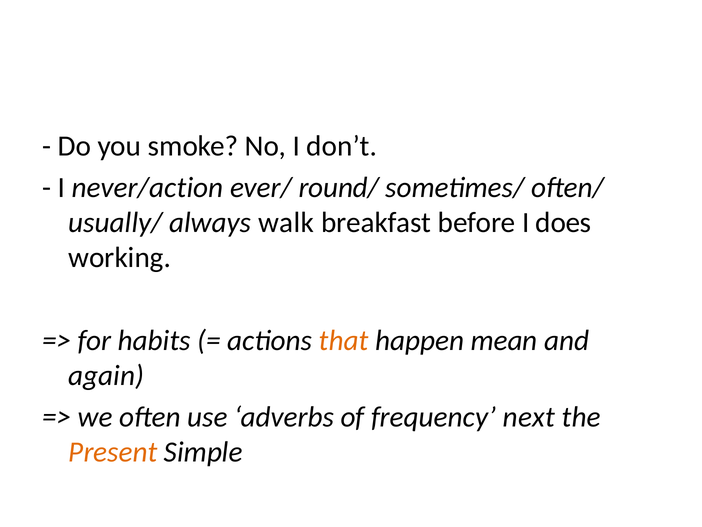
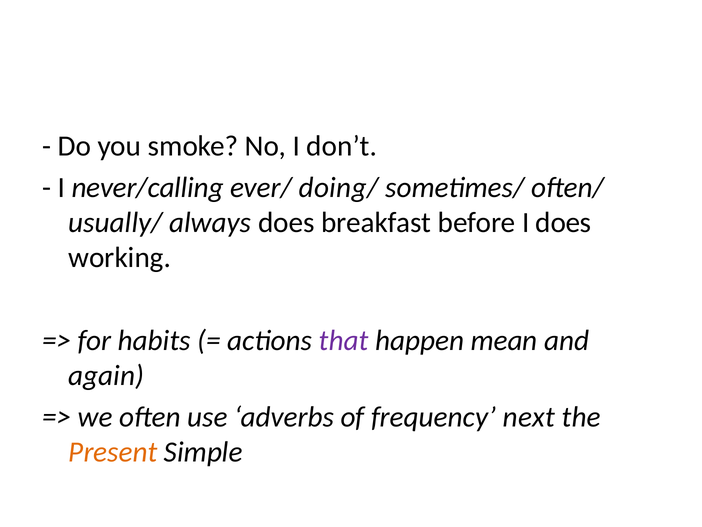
never/action: never/action -> never/calling
round/: round/ -> doing/
always walk: walk -> does
that colour: orange -> purple
